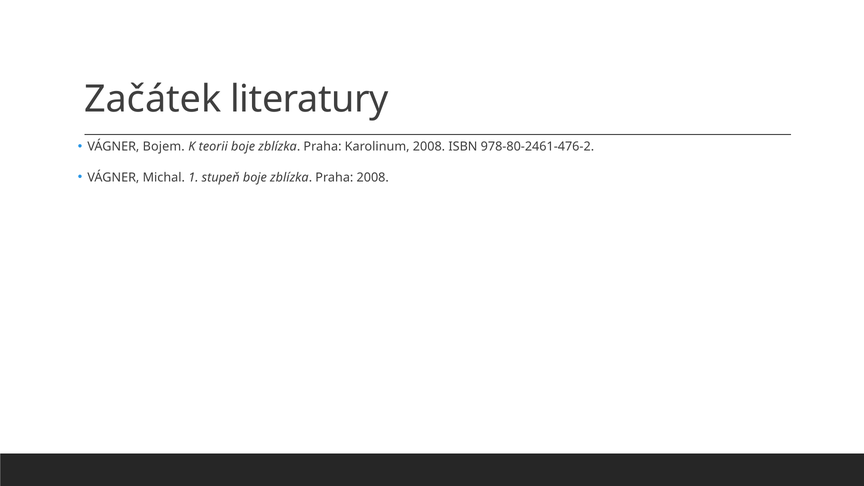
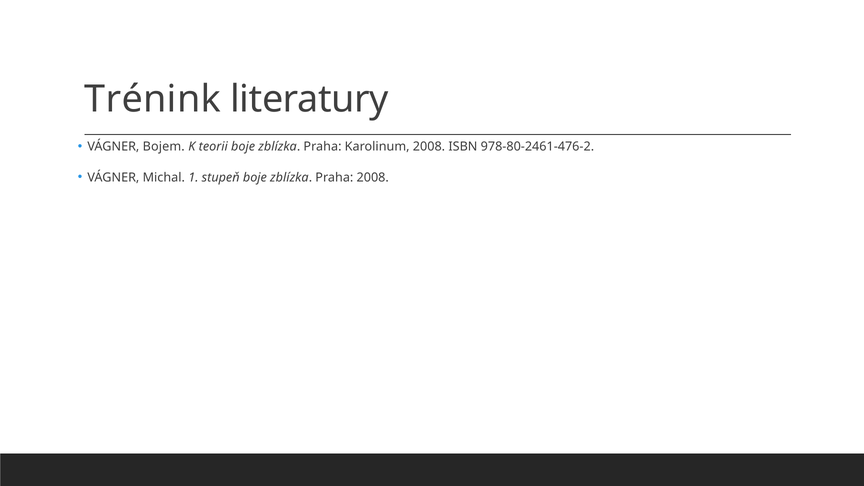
Začátek: Začátek -> Trénink
